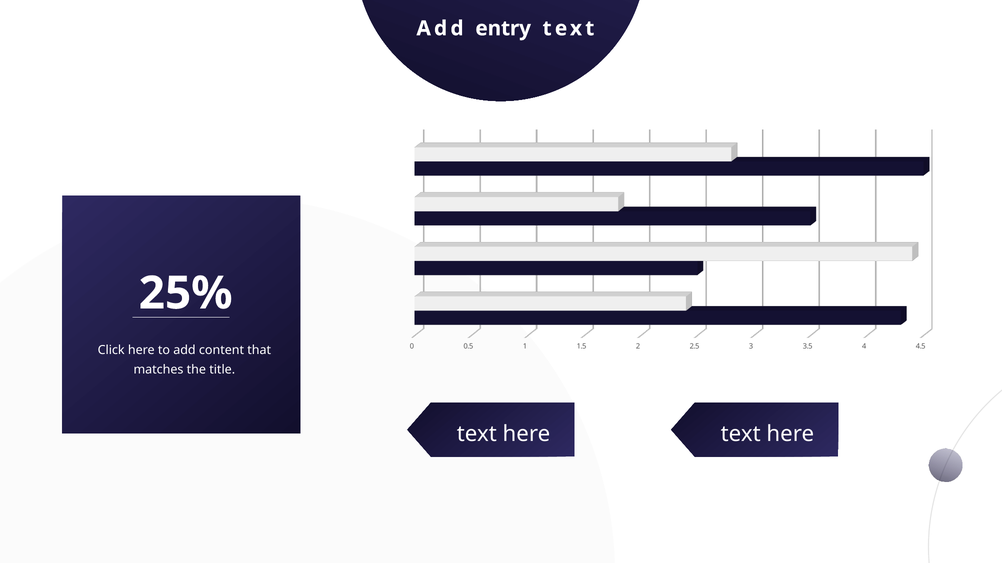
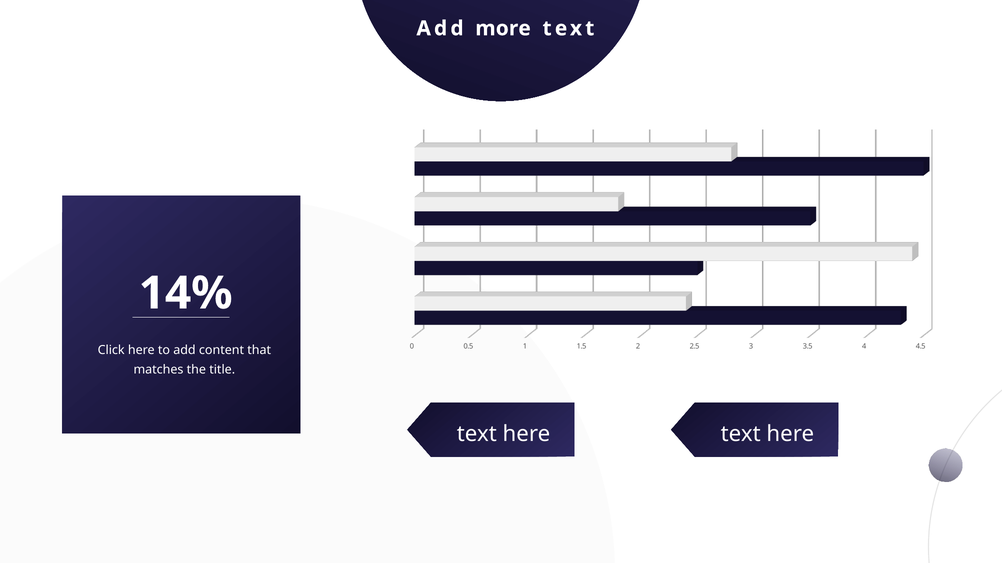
entry: entry -> more
25%: 25% -> 14%
